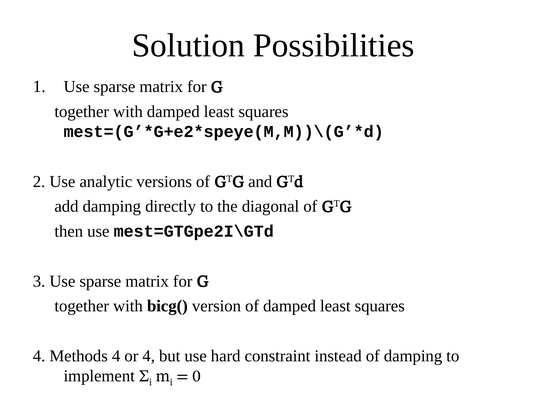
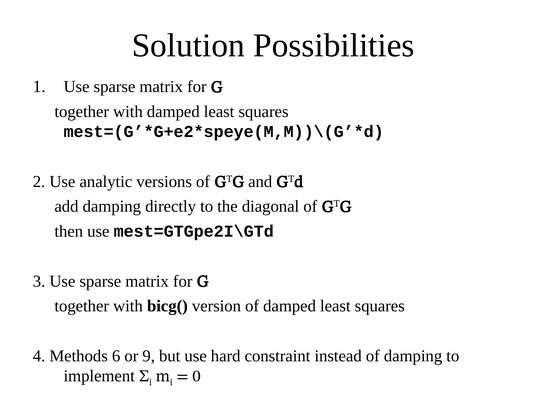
Methods 4: 4 -> 6
or 4: 4 -> 9
